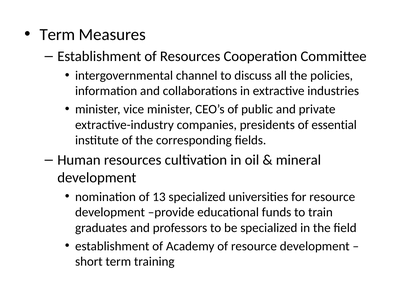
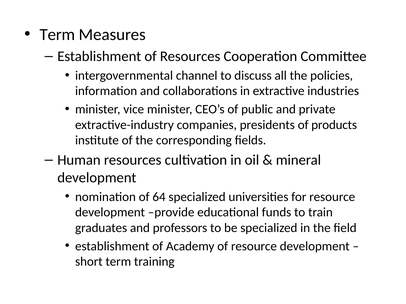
essential: essential -> products
13: 13 -> 64
